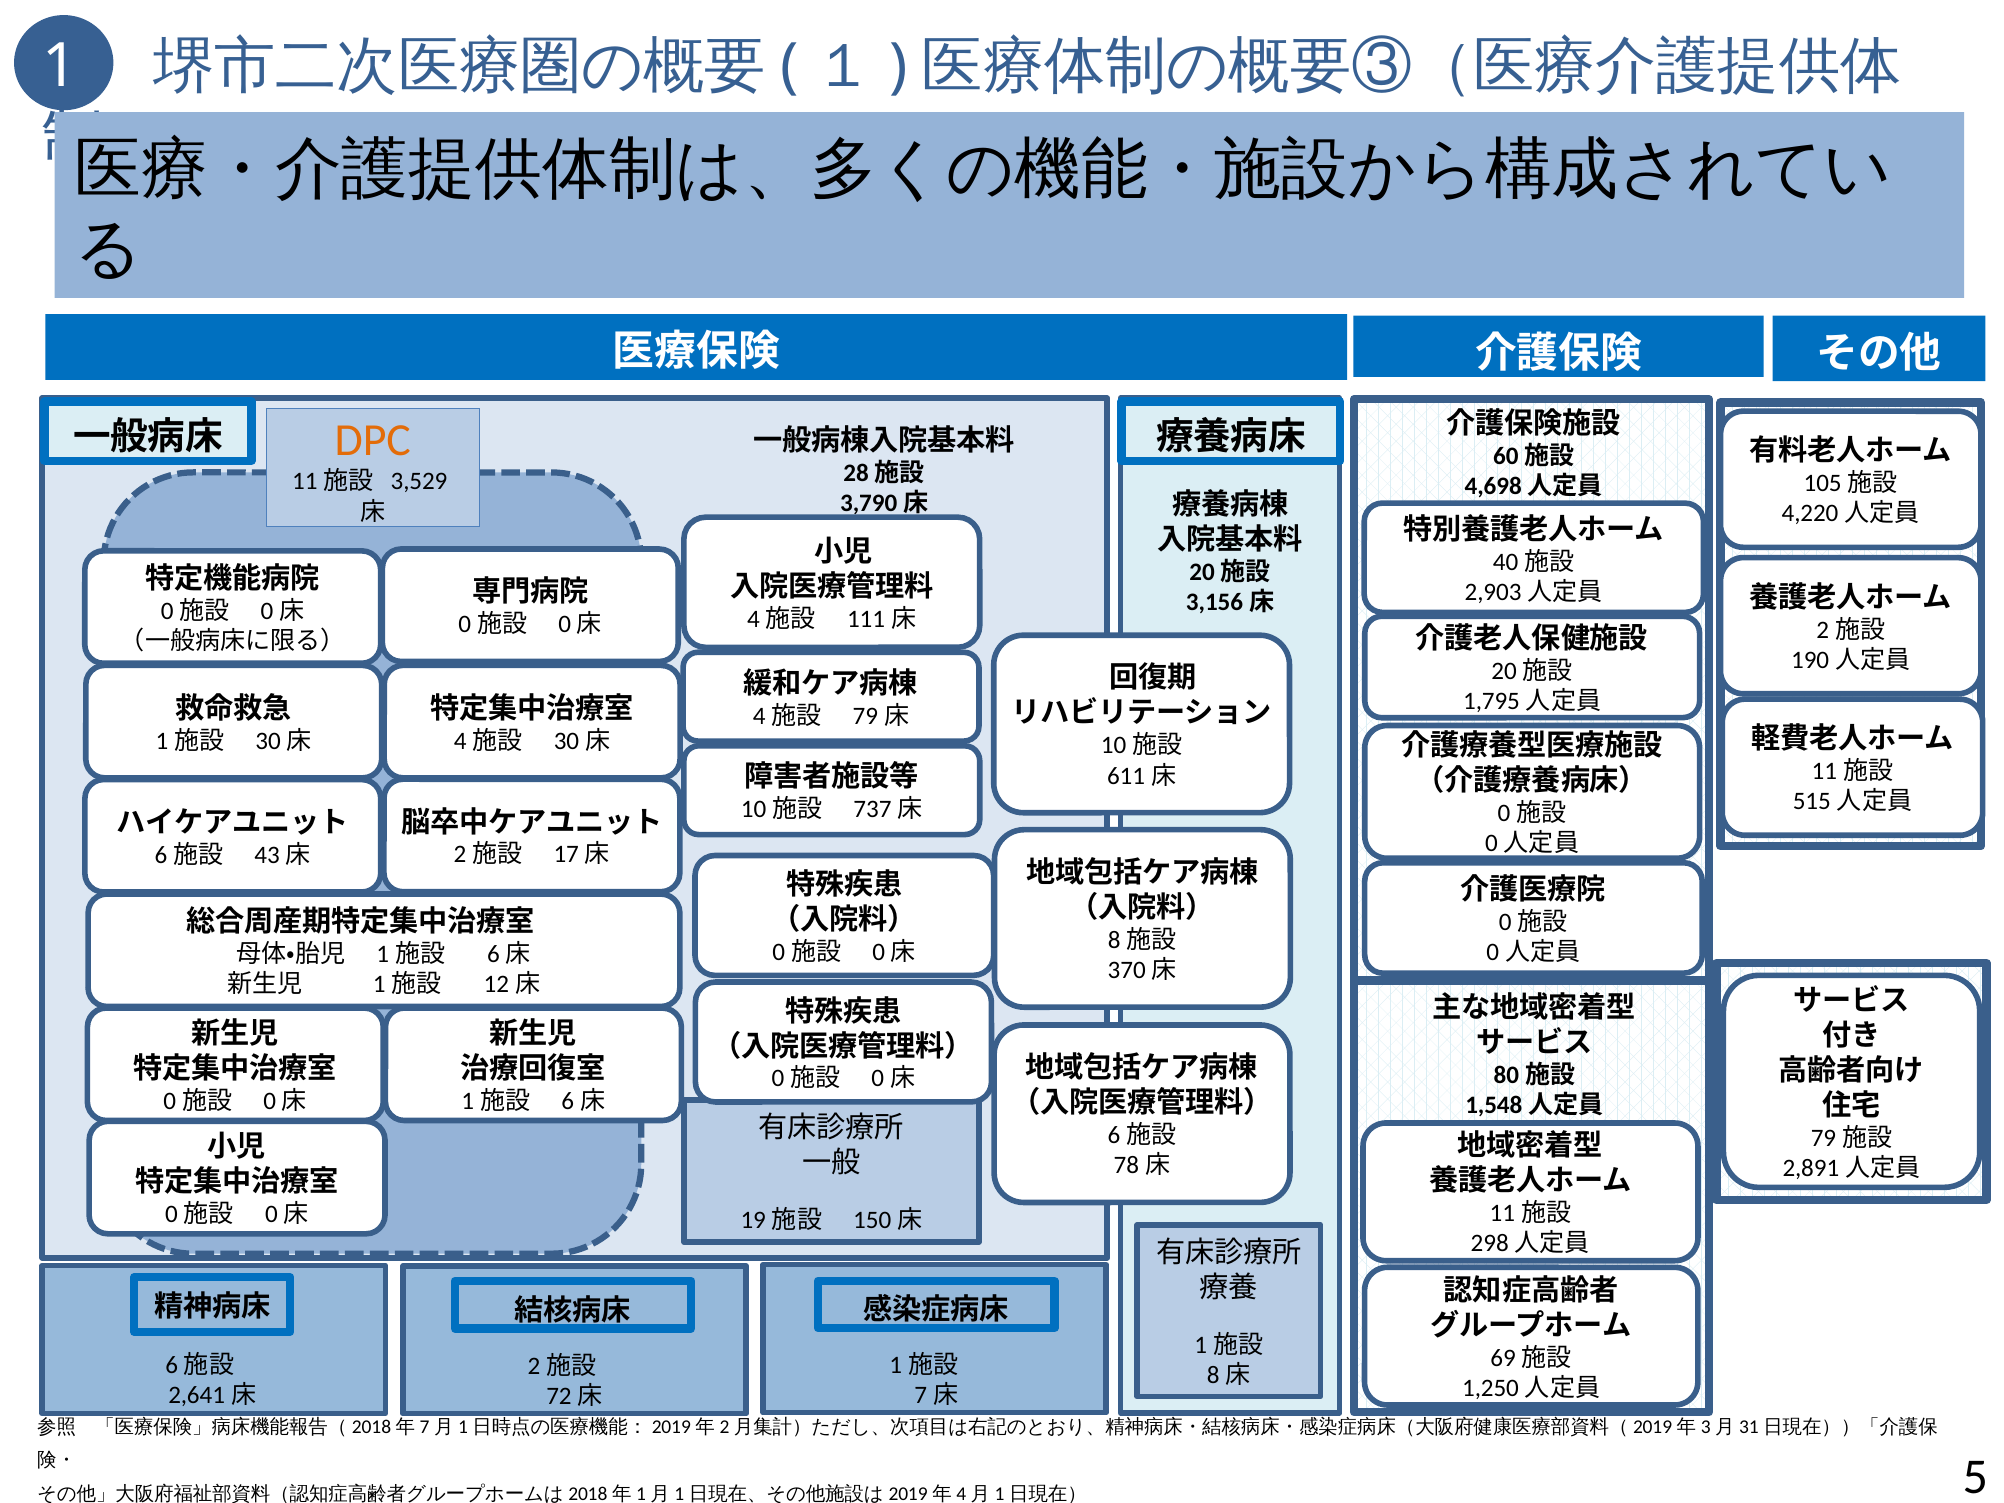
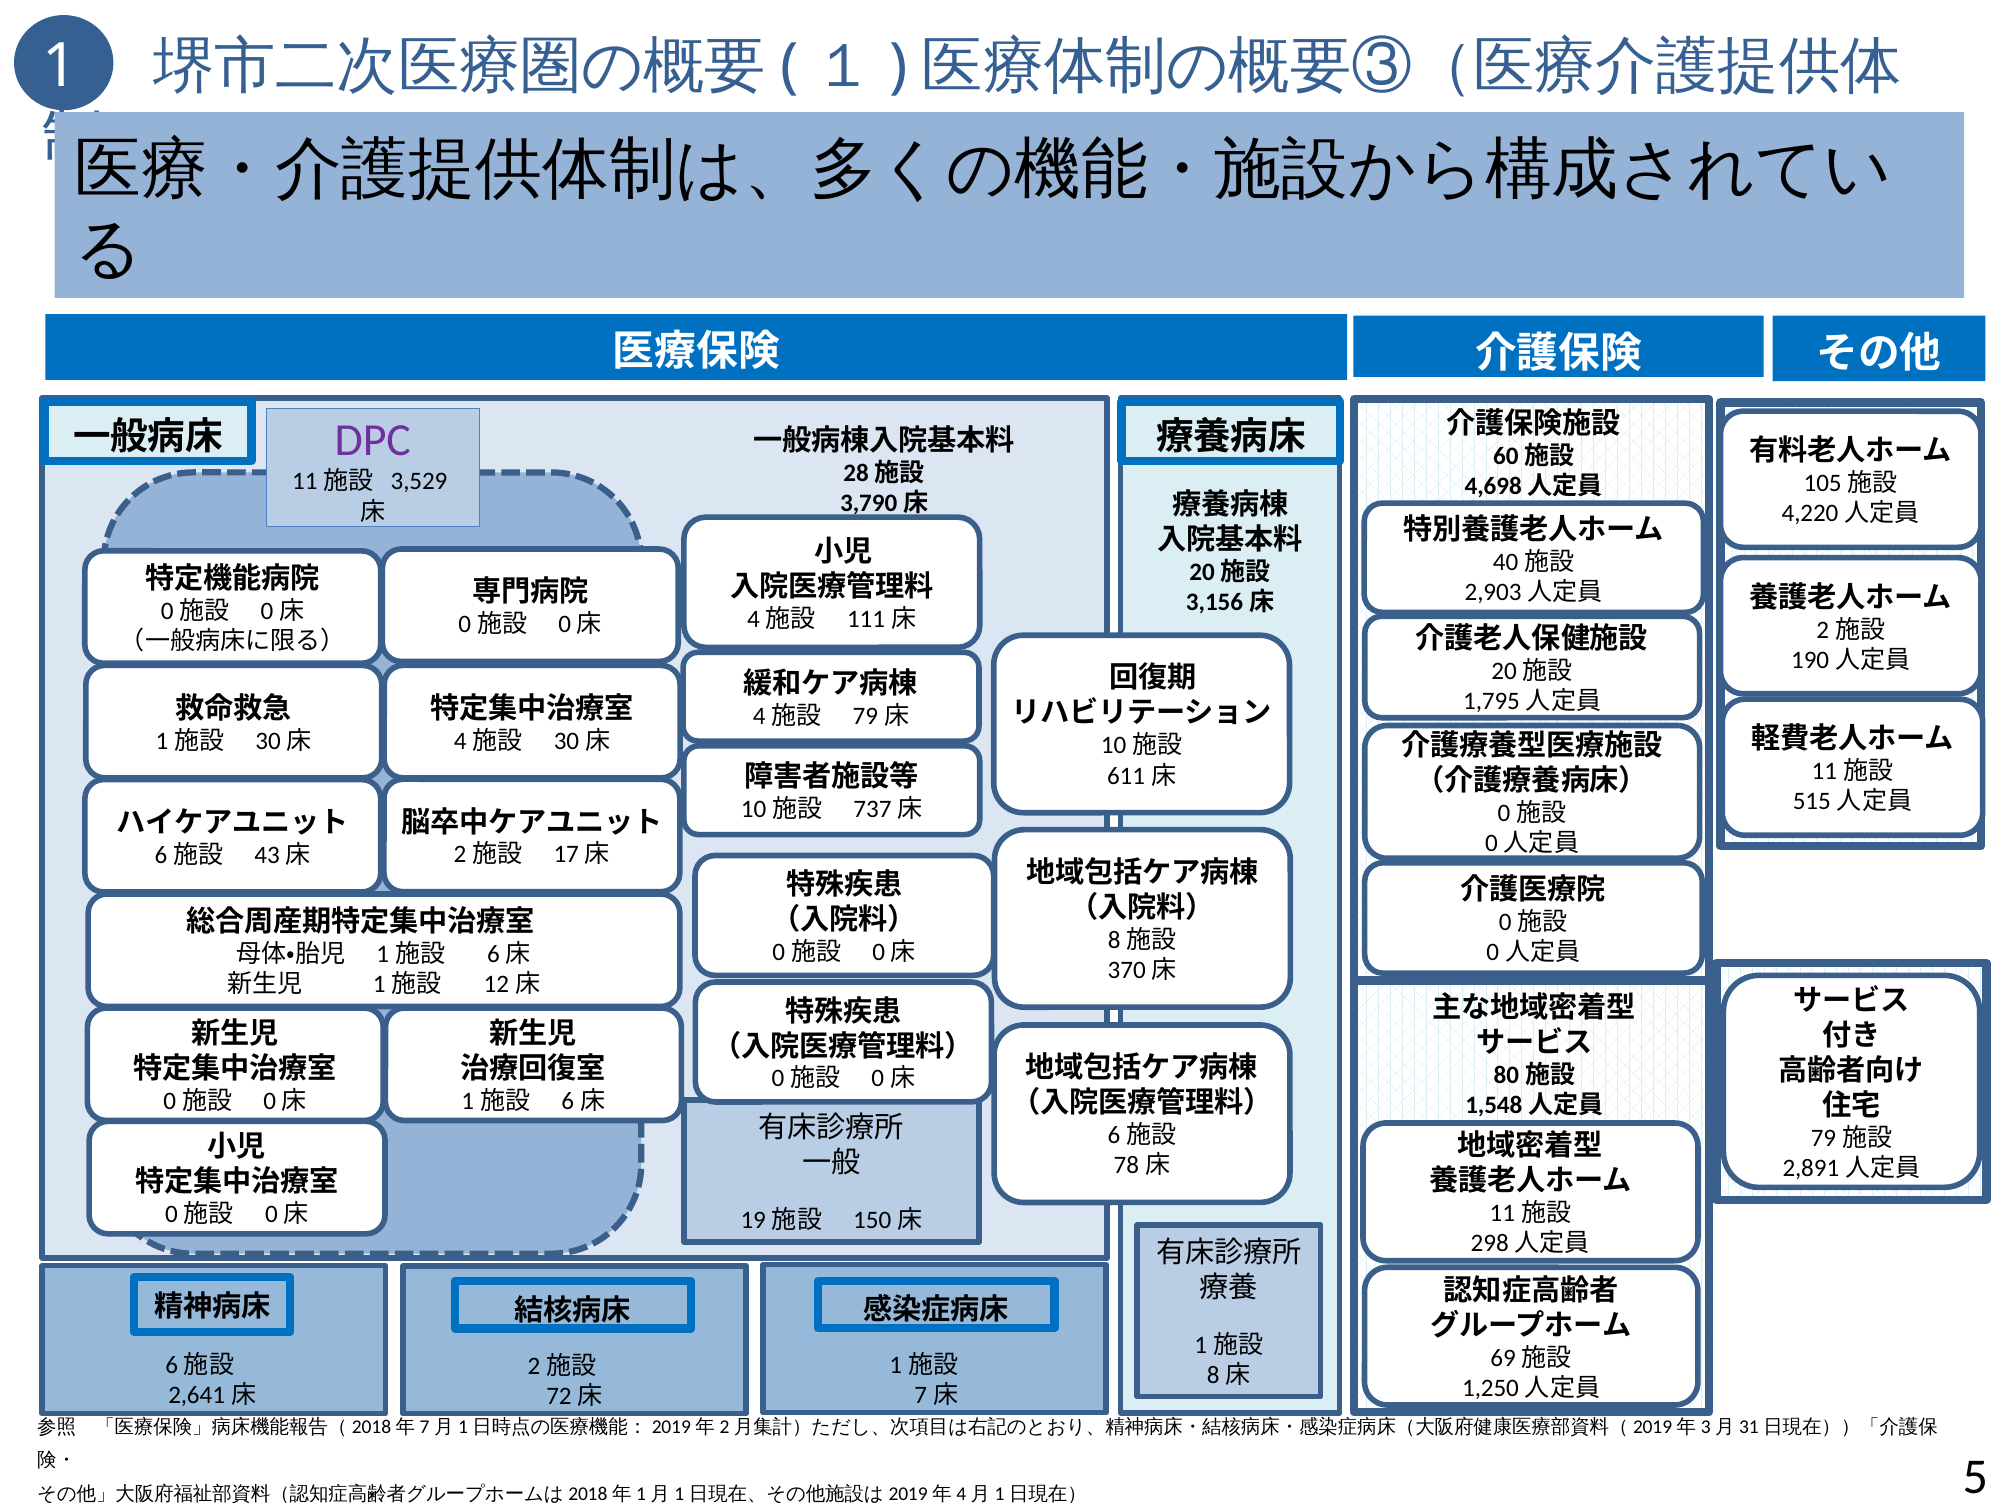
DPC colour: orange -> purple
